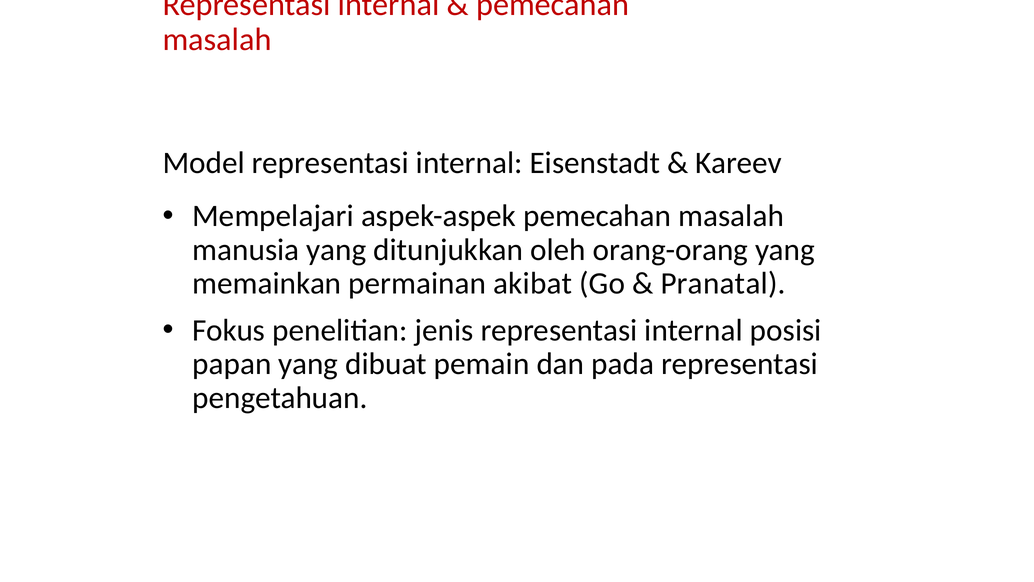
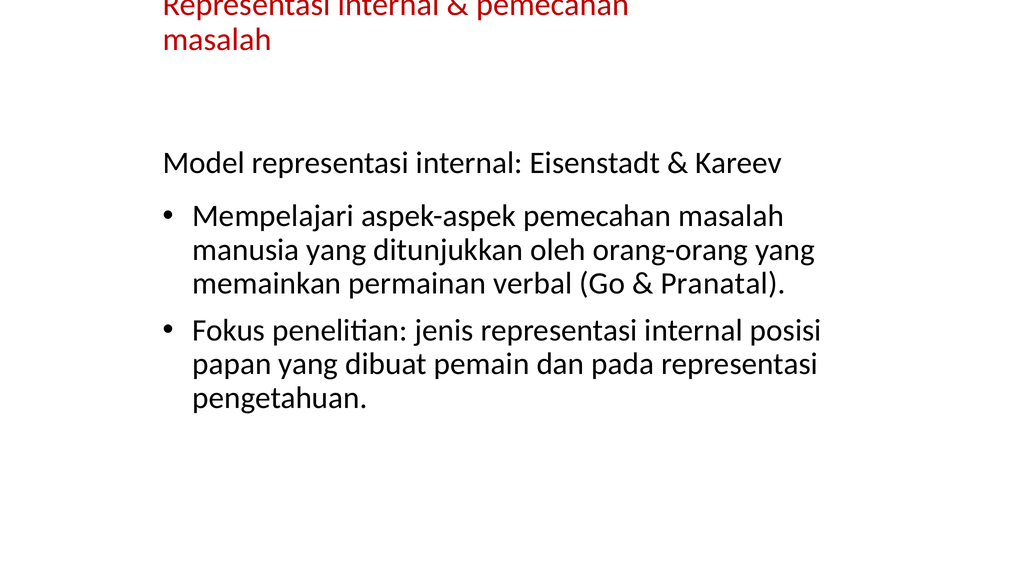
akibat: akibat -> verbal
